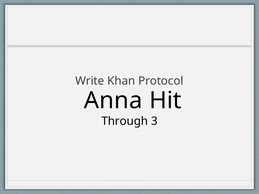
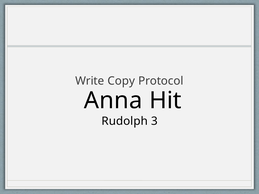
Khan: Khan -> Copy
Through: Through -> Rudolph
